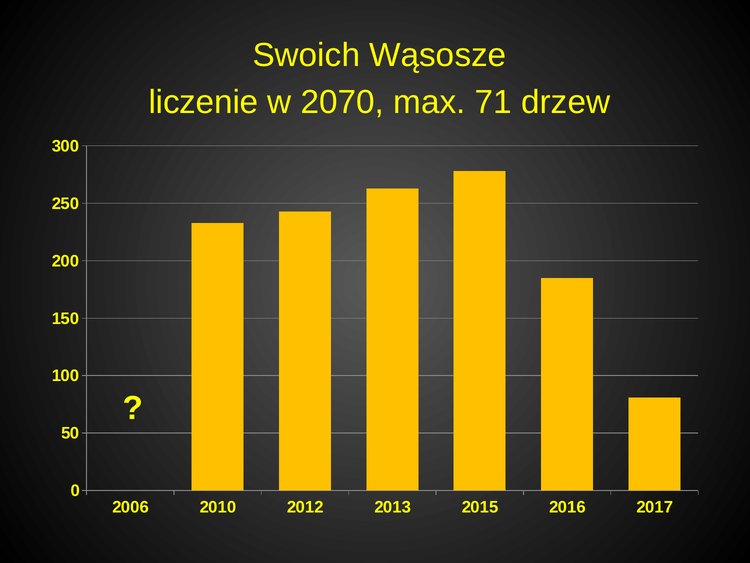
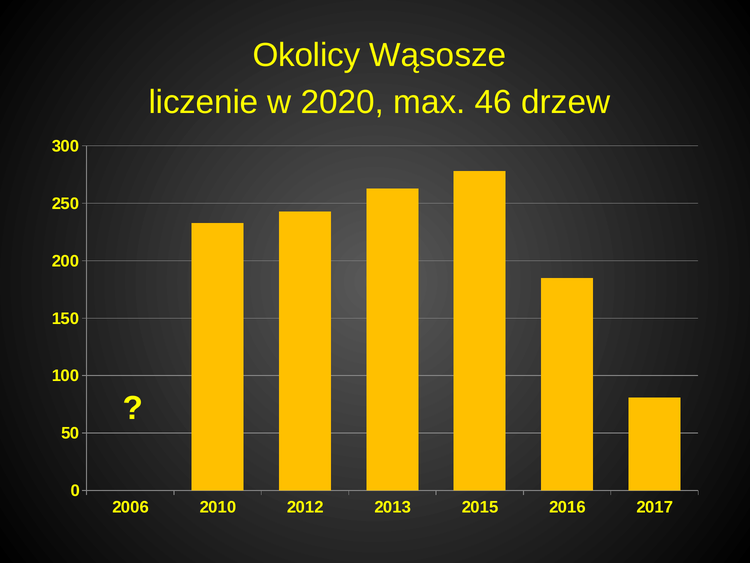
Swoich: Swoich -> Okolicy
2070: 2070 -> 2020
71: 71 -> 46
